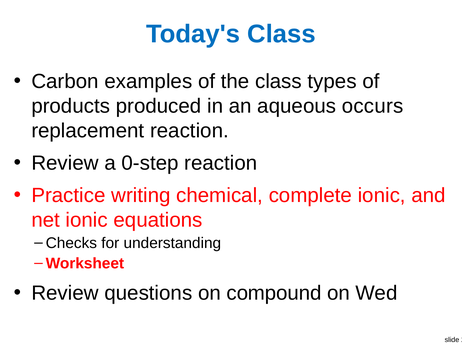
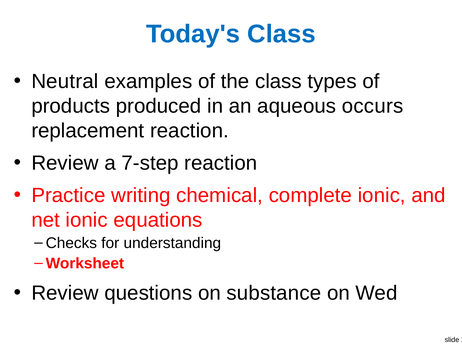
Carbon: Carbon -> Neutral
0-step: 0-step -> 7-step
compound: compound -> substance
